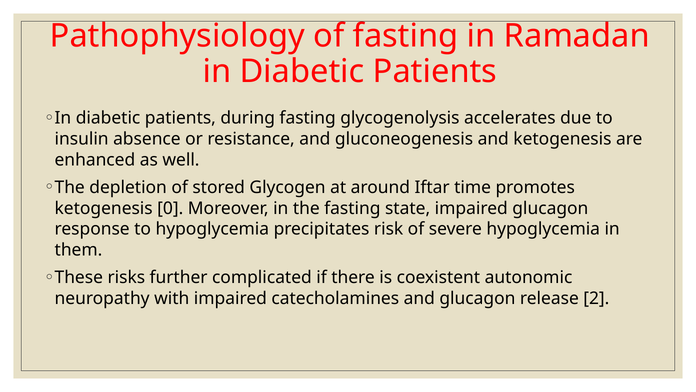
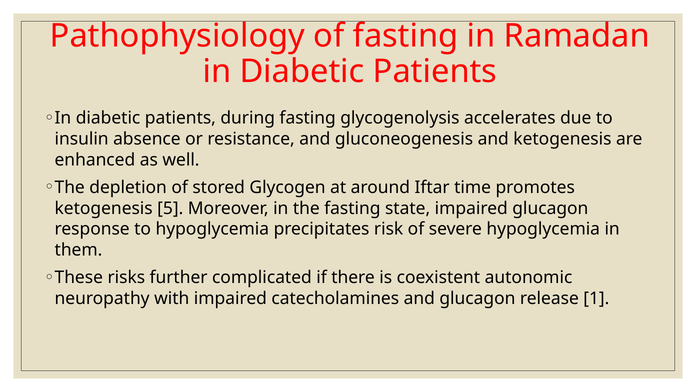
0: 0 -> 5
2: 2 -> 1
